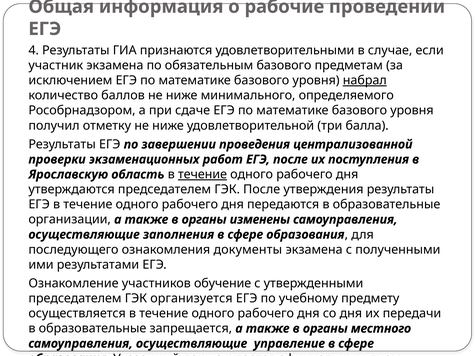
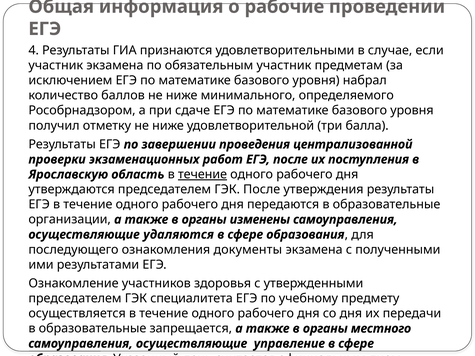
обязательным базового: базового -> участник
набрал underline: present -> none
заполнения: заполнения -> удаляются
обучение: обучение -> здоровья
организуется: организуется -> специалитета
